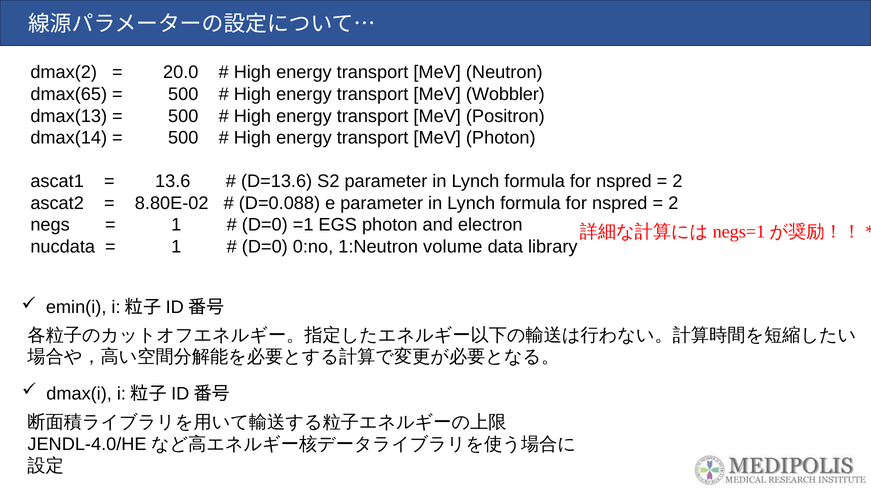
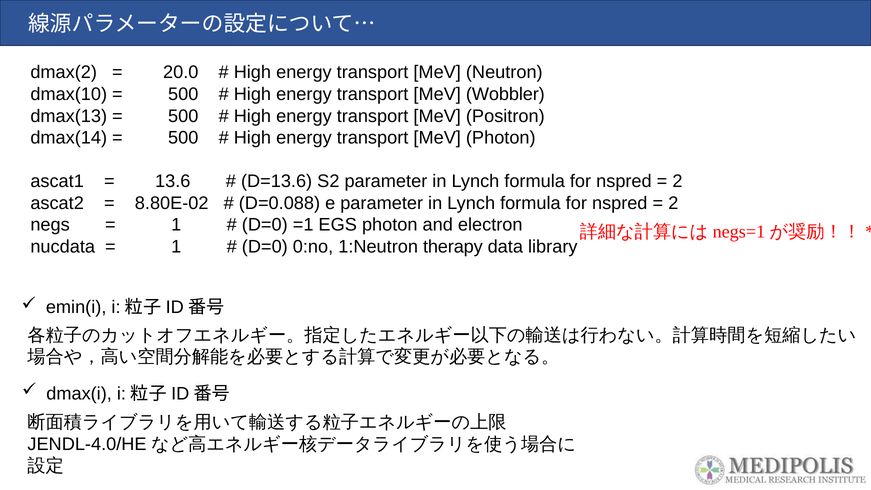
dmax(65: dmax(65 -> dmax(10
volume: volume -> therapy
